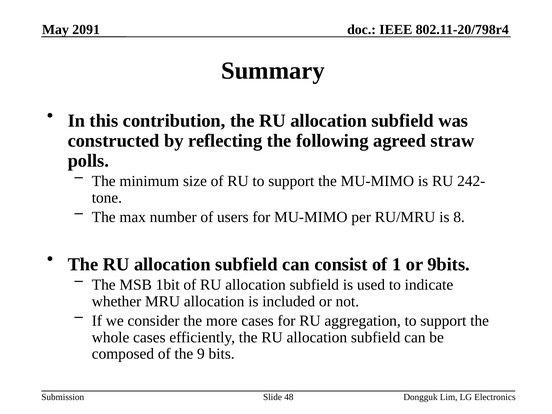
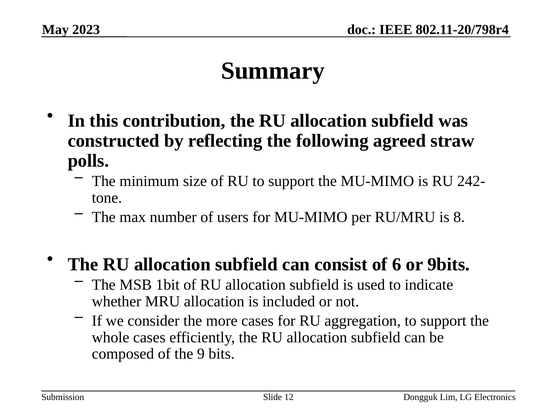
2091: 2091 -> 2023
1: 1 -> 6
48: 48 -> 12
